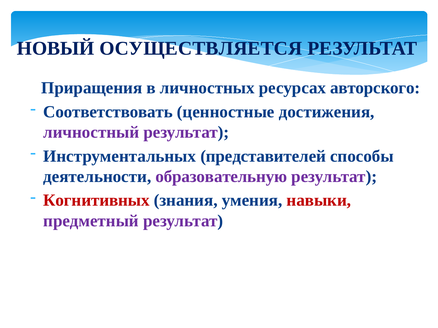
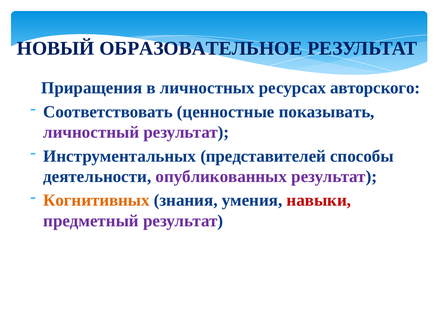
ОСУЩЕСТВЛЯЕТСЯ: ОСУЩЕСТВЛЯЕТСЯ -> ОБРАЗОВАТЕЛЬНОЕ
достижения: достижения -> показывать
образовательную: образовательную -> опубликованных
Когнитивных colour: red -> orange
